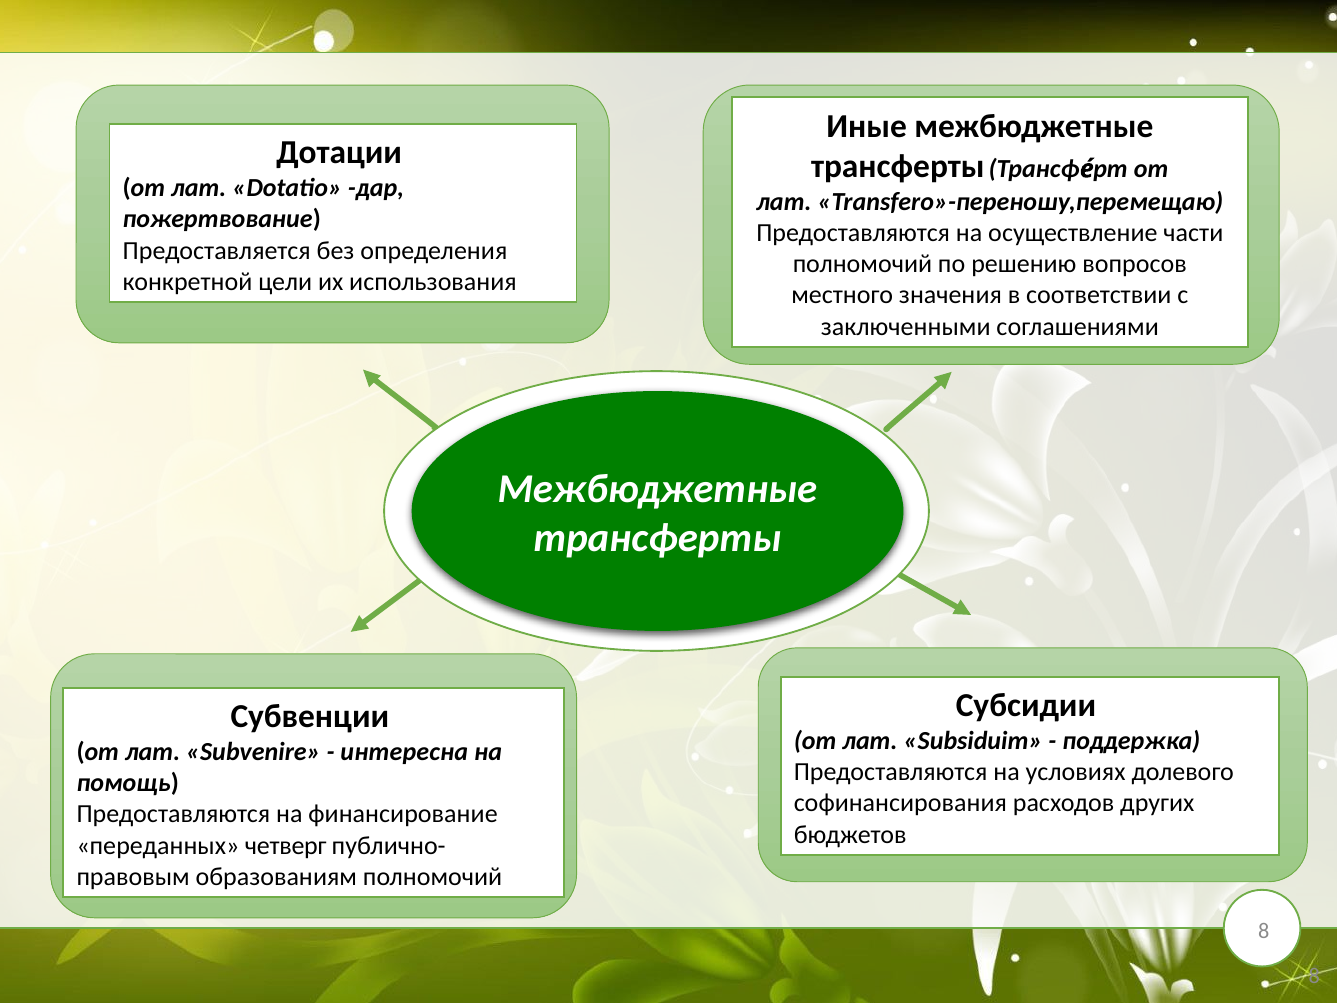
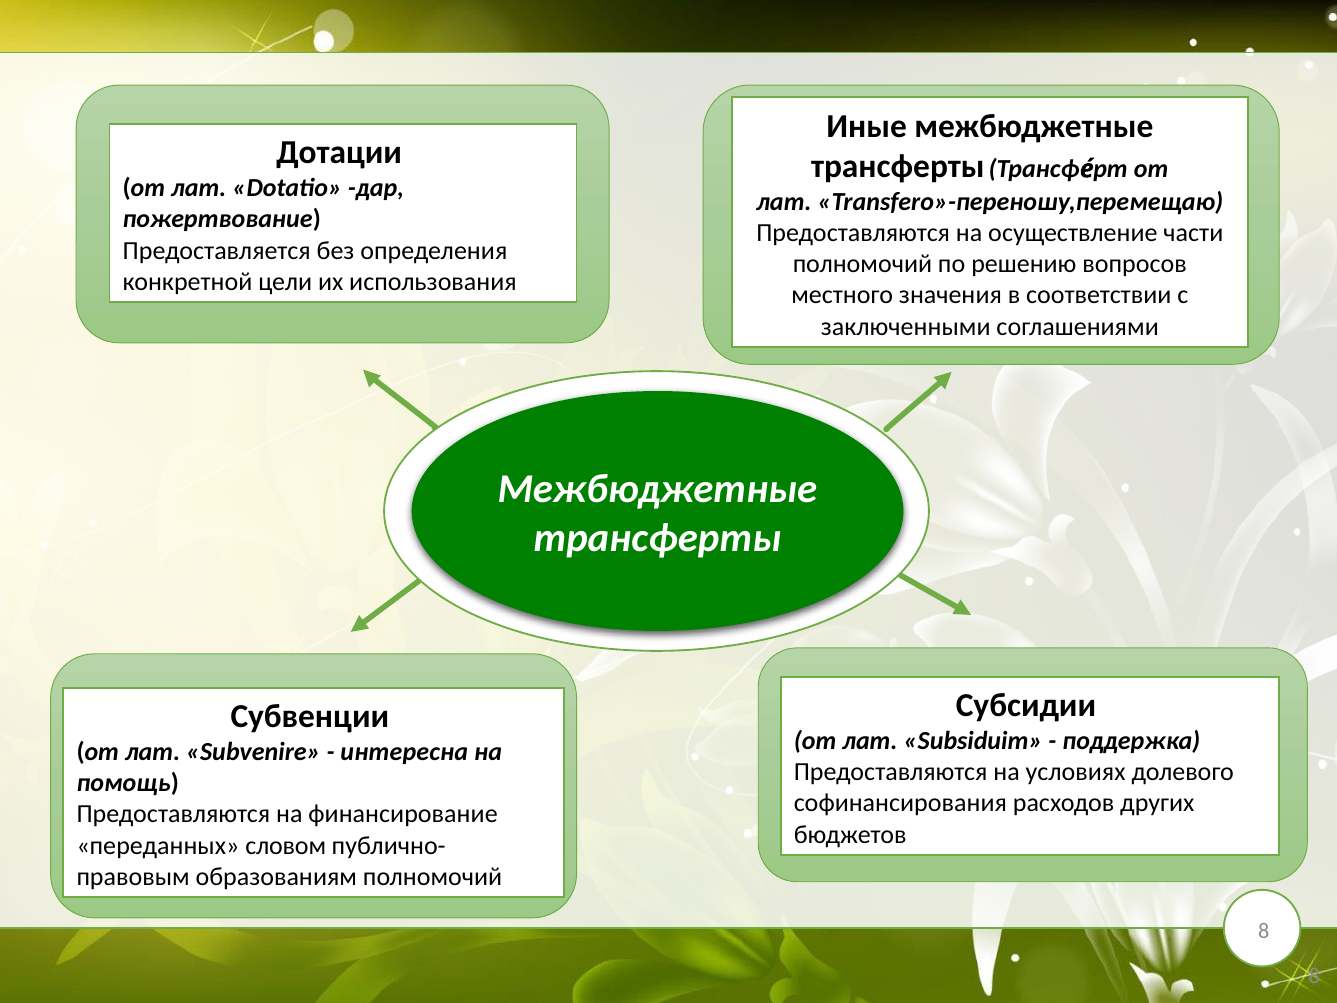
четверг: четверг -> словом
